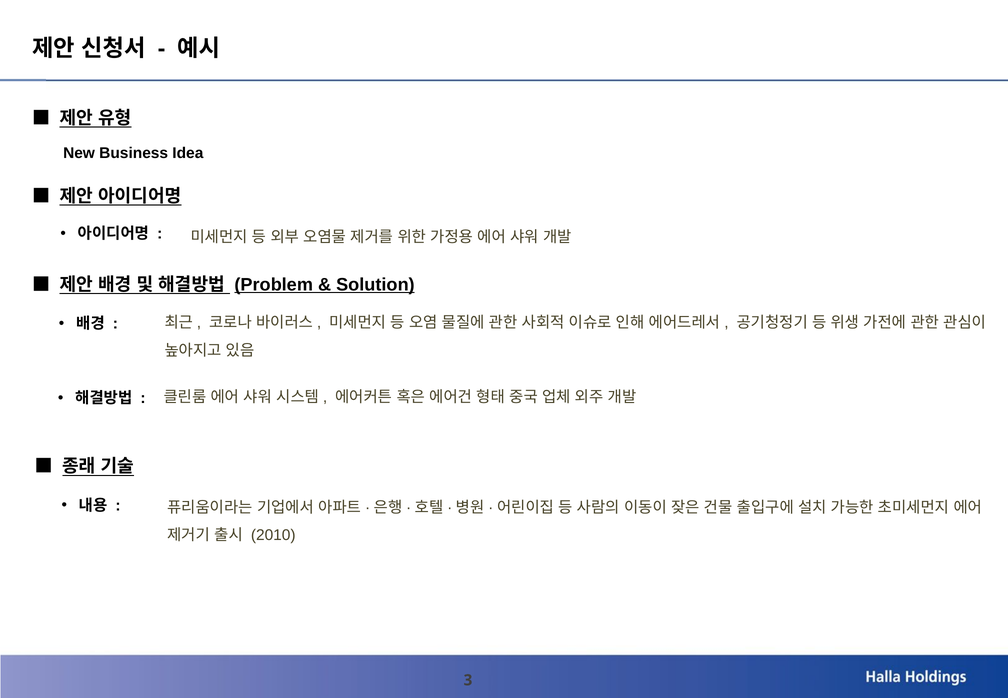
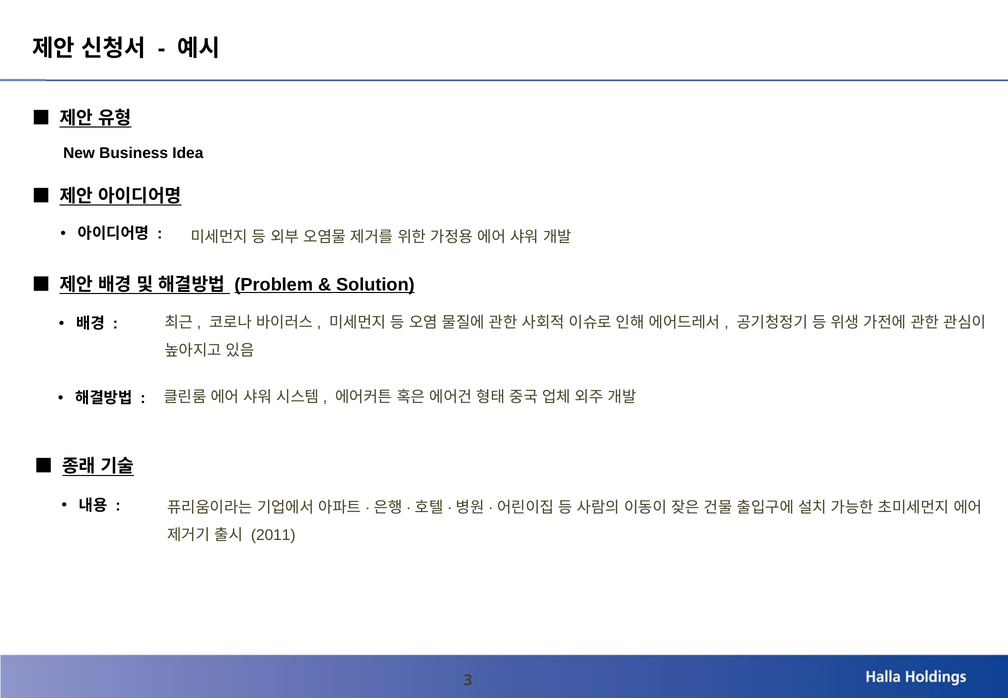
2010: 2010 -> 2011
